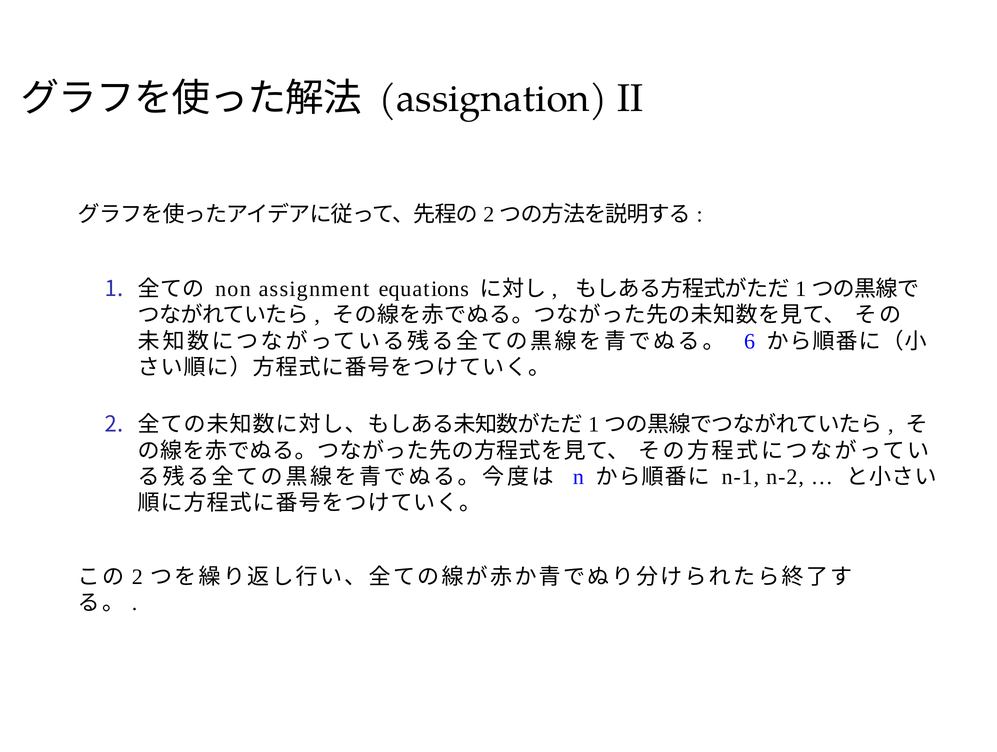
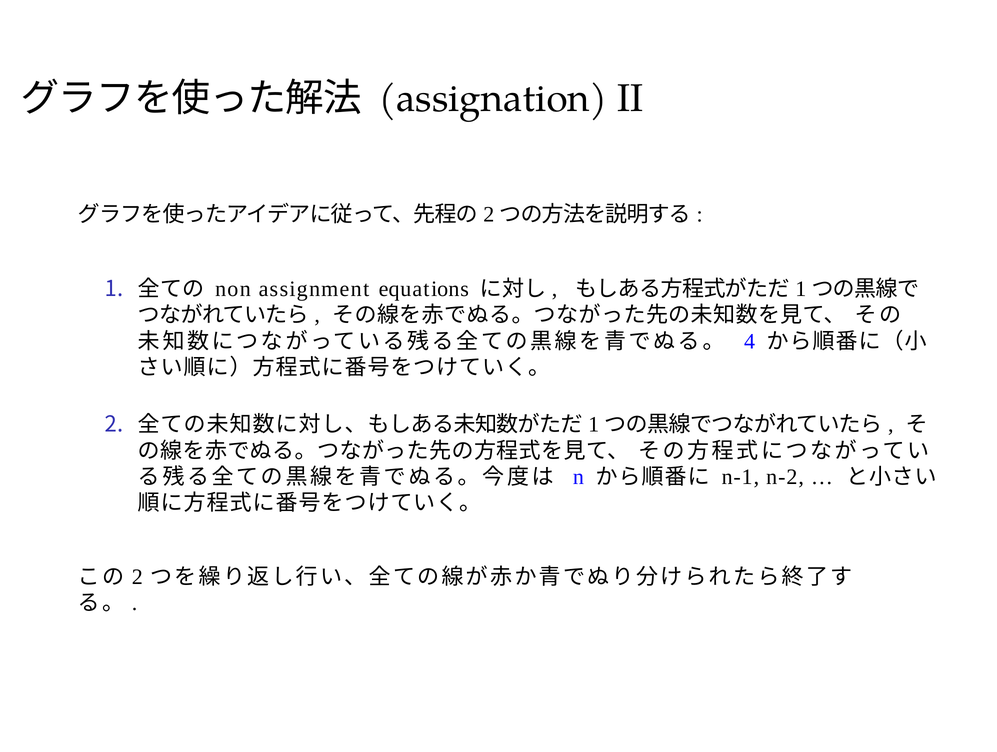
6: 6 -> 4
